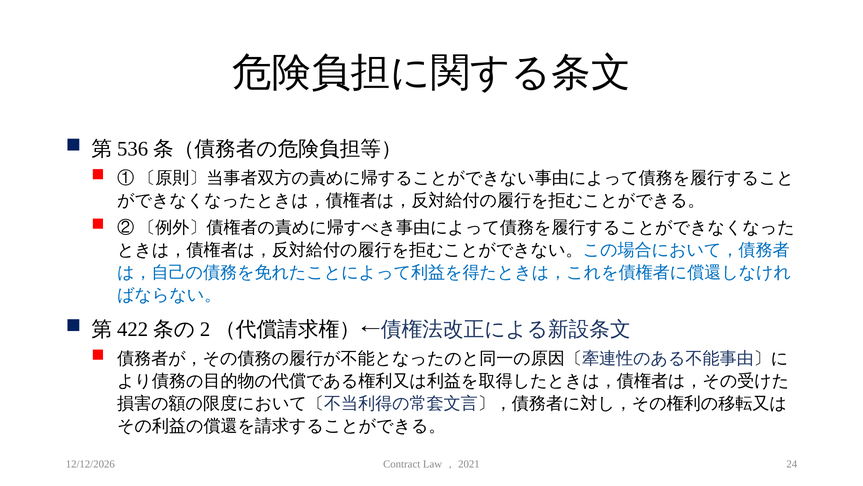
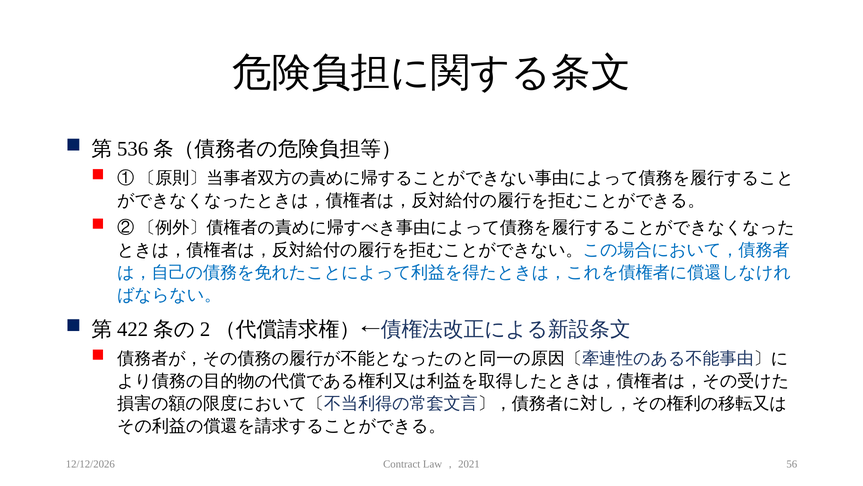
24: 24 -> 56
